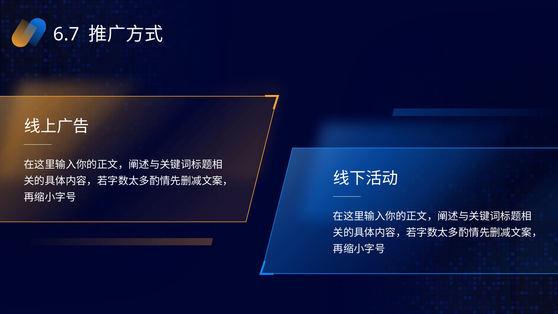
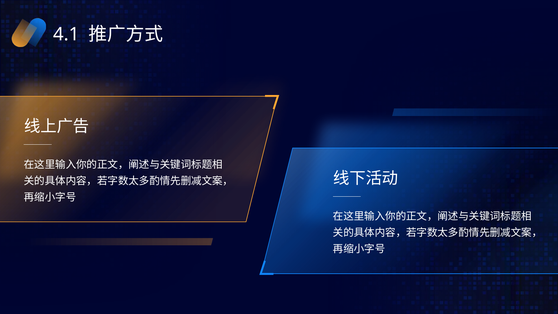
6.7: 6.7 -> 4.1
